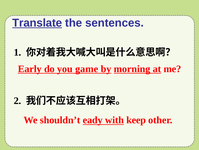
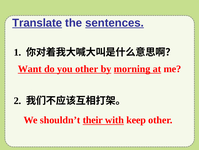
sentences underline: none -> present
Early: Early -> Want
you game: game -> other
eady: eady -> their
